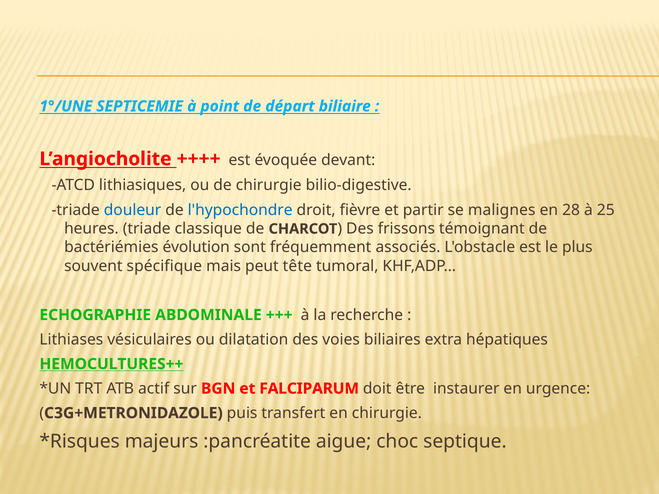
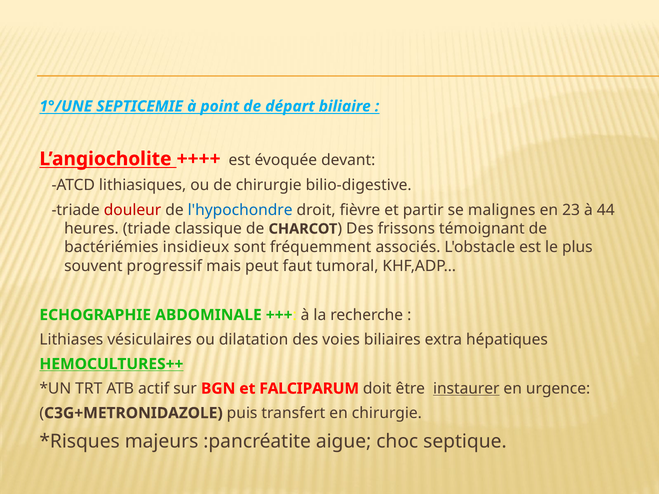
douleur colour: blue -> red
28: 28 -> 23
25: 25 -> 44
évolution: évolution -> insidieux
spécifique: spécifique -> progressif
tête: tête -> faut
instaurer underline: none -> present
